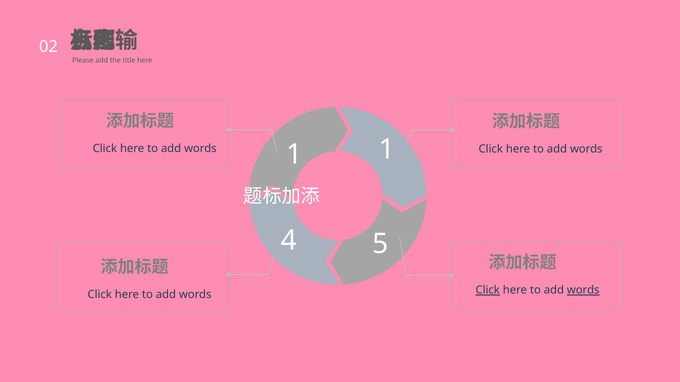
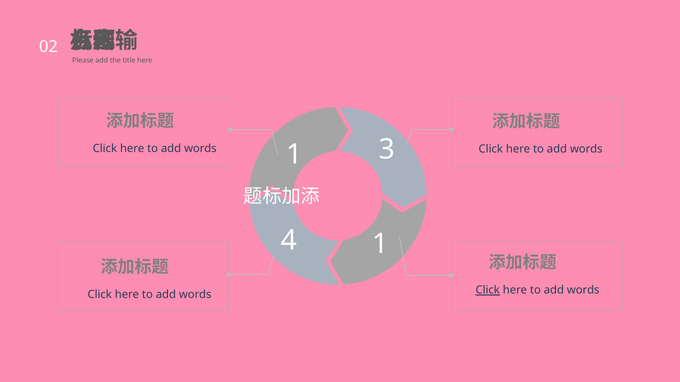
1 1: 1 -> 3
4 5: 5 -> 1
words at (583, 291) underline: present -> none
